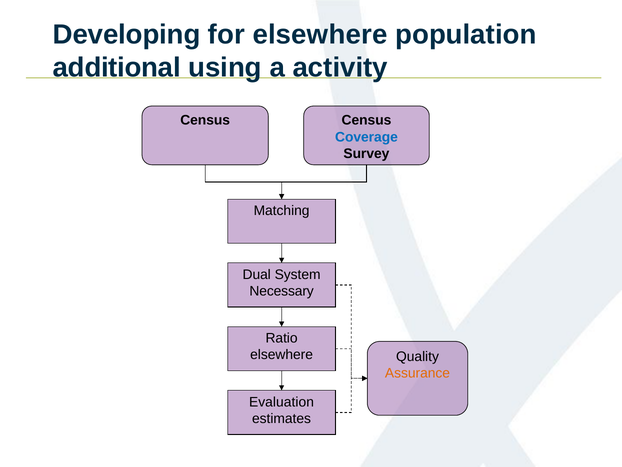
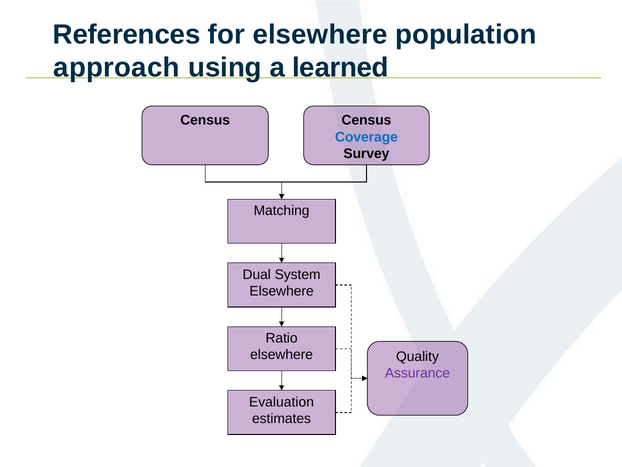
Developing: Developing -> References
additional: additional -> approach
activity: activity -> learned
Necessary at (282, 291): Necessary -> Elsewhere
Assurance colour: orange -> purple
